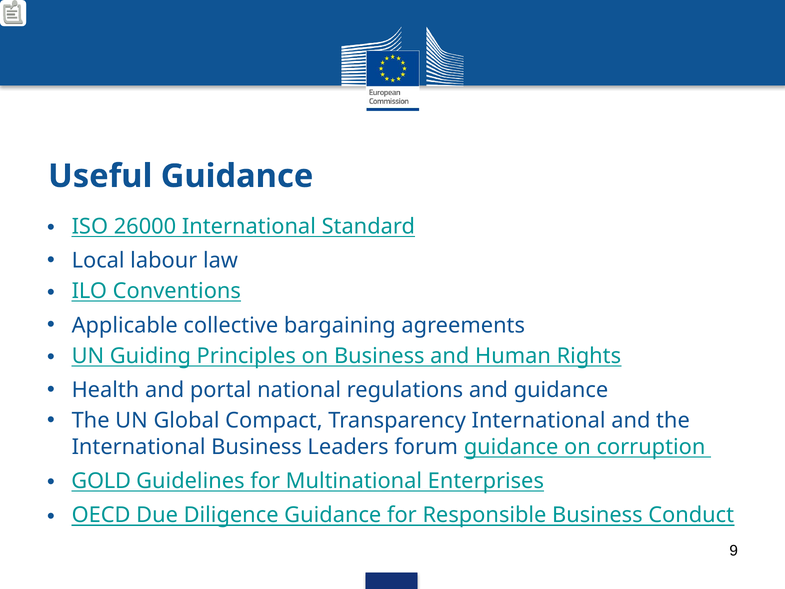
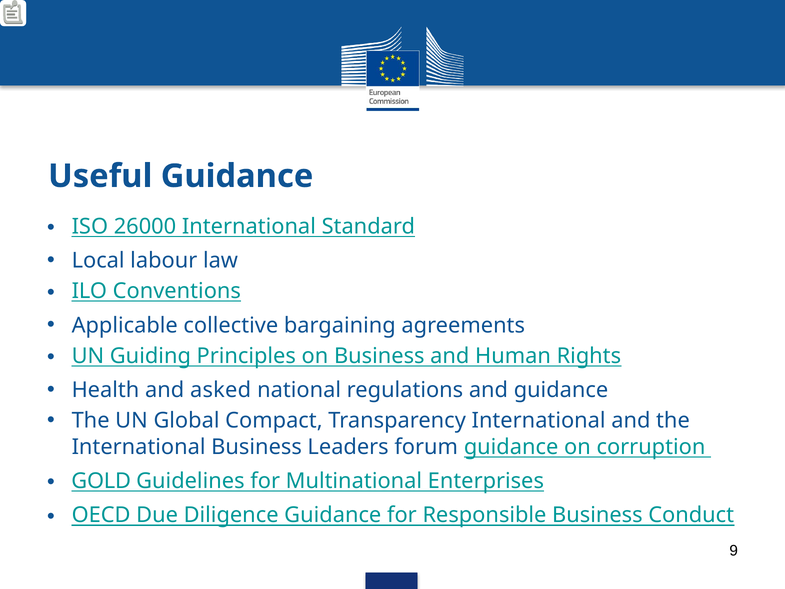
portal: portal -> asked
